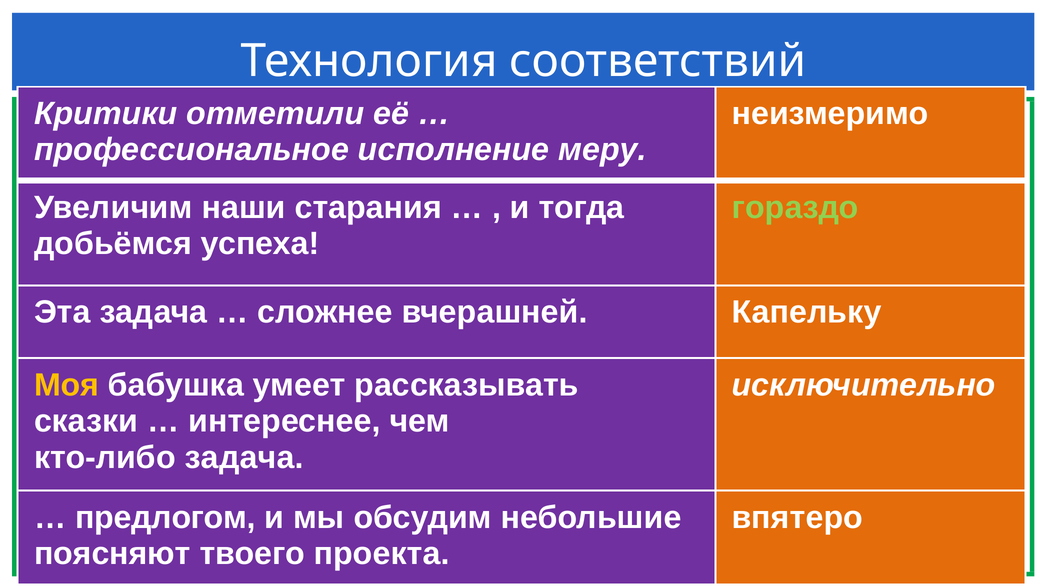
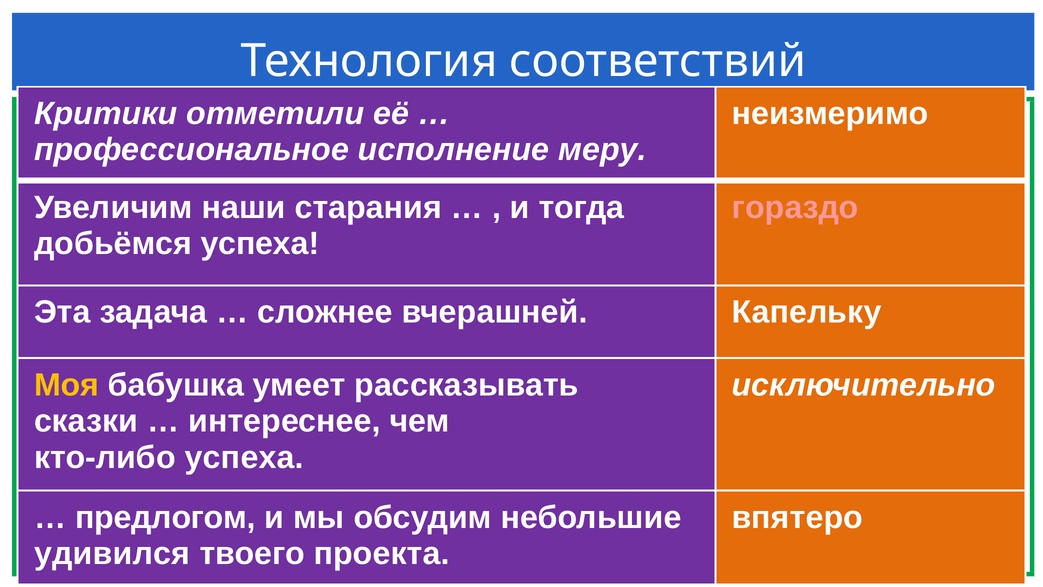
гораздо colour: light green -> pink
кто-либо задача: задача -> успеха
поясняют: поясняют -> удивился
